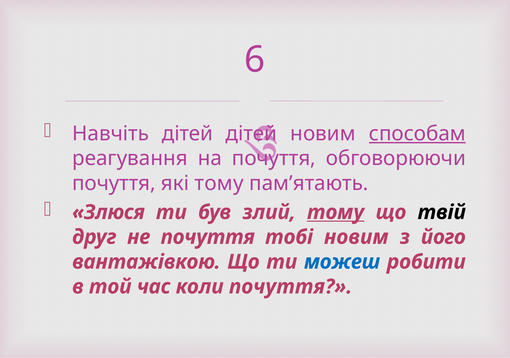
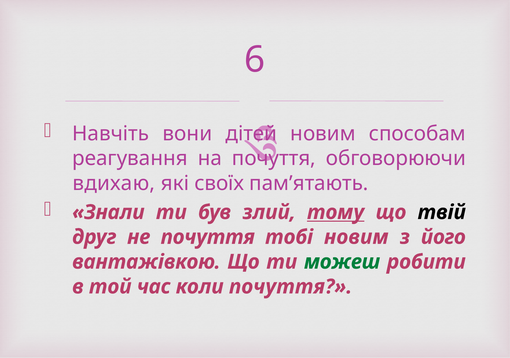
Навчіть дітей: дітей -> вони
способам underline: present -> none
почуття at (114, 183): почуття -> вдихаю
які тому: тому -> своїх
Злюся: Злюся -> Знали
можеш colour: blue -> green
